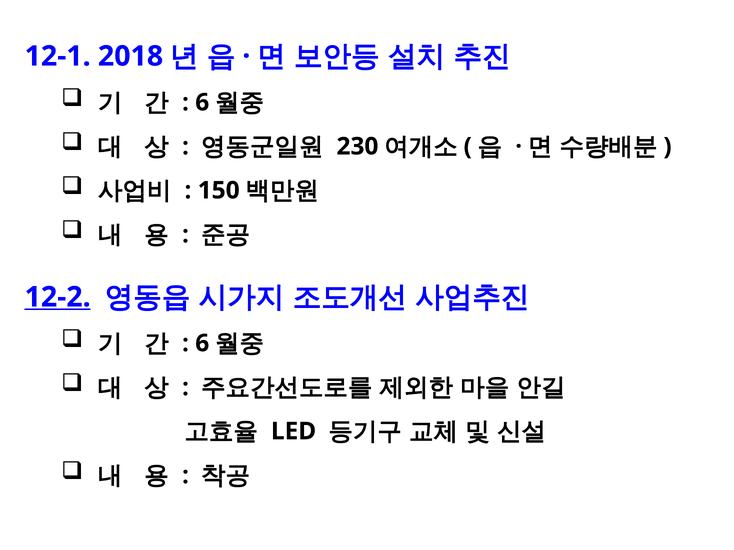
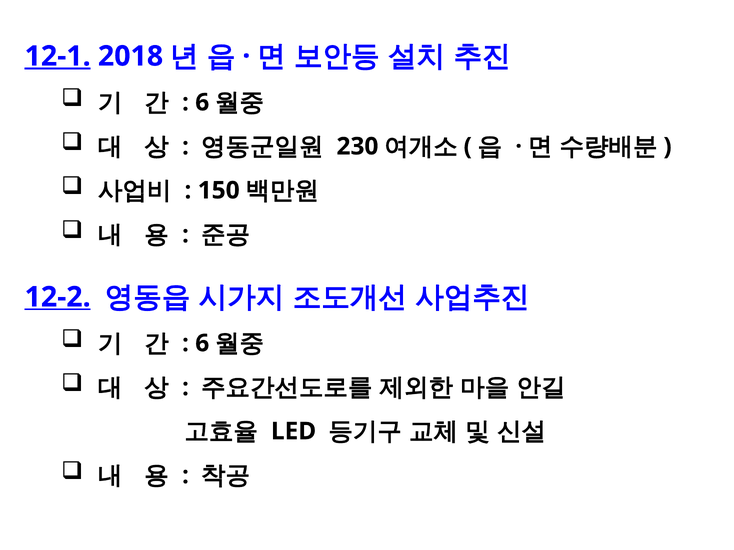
12-1 underline: none -> present
